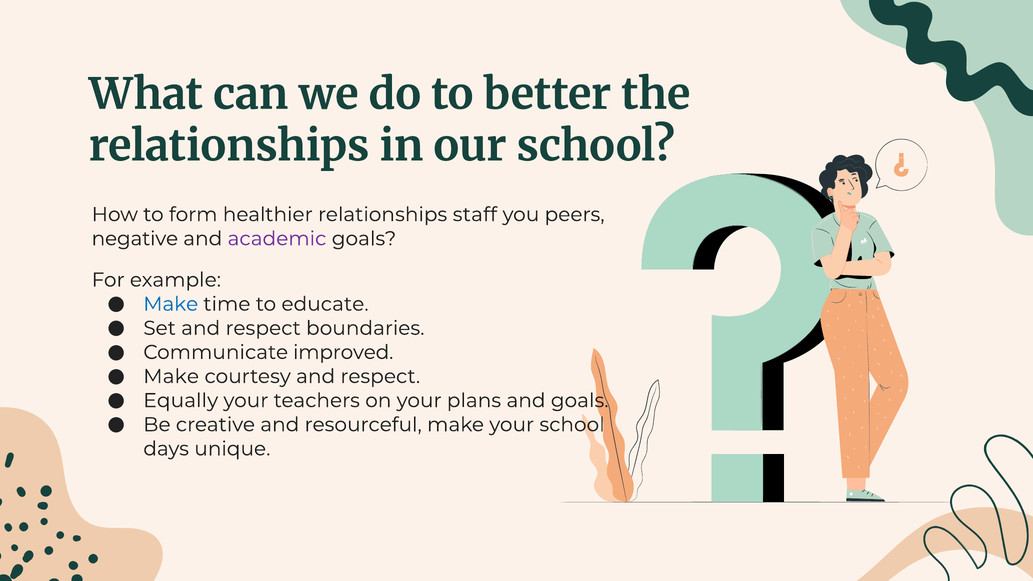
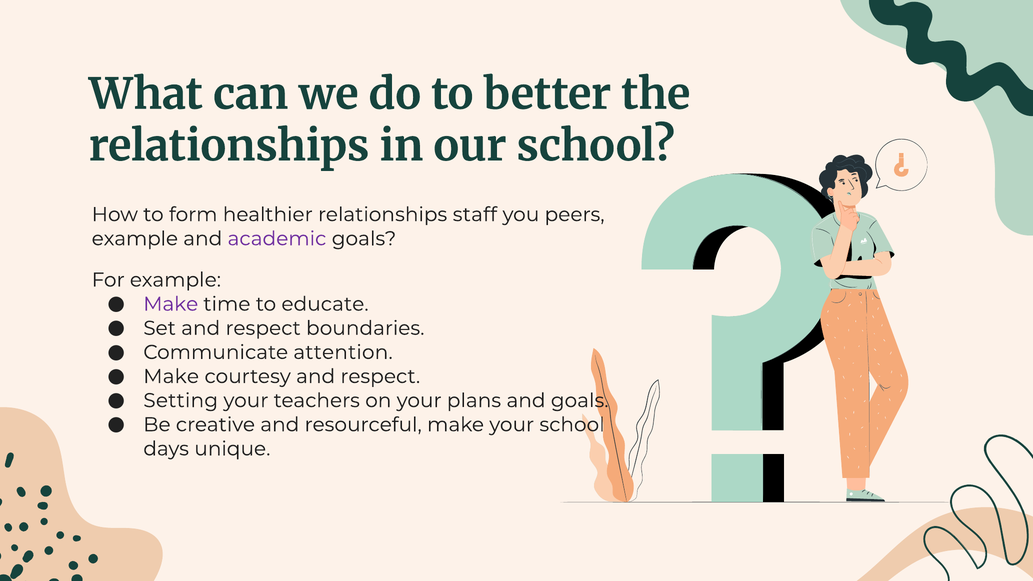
negative at (135, 239): negative -> example
Make at (171, 304) colour: blue -> purple
improved: improved -> attention
Equally: Equally -> Setting
